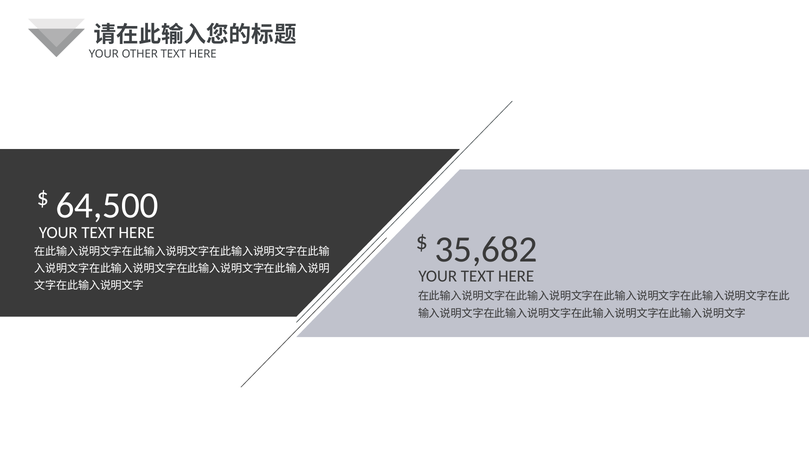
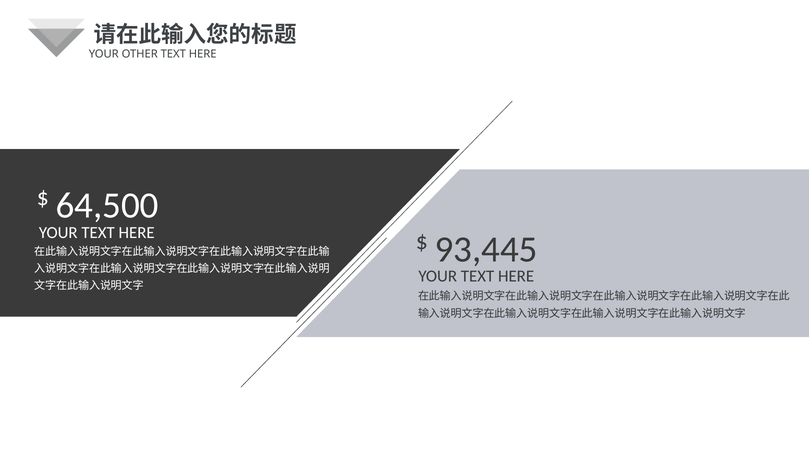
35,682: 35,682 -> 93,445
